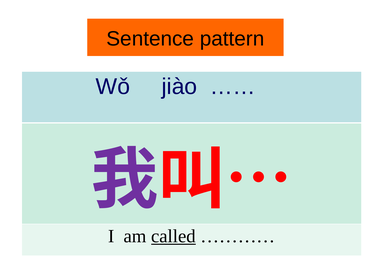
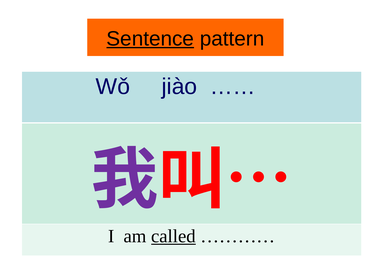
Sentence underline: none -> present
